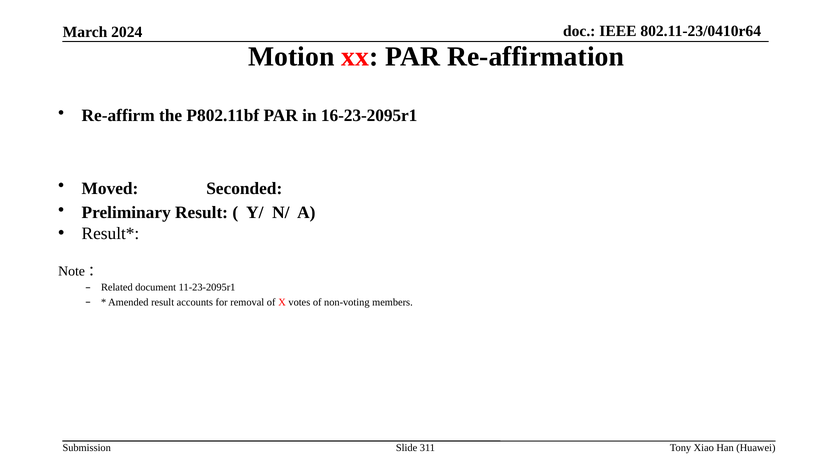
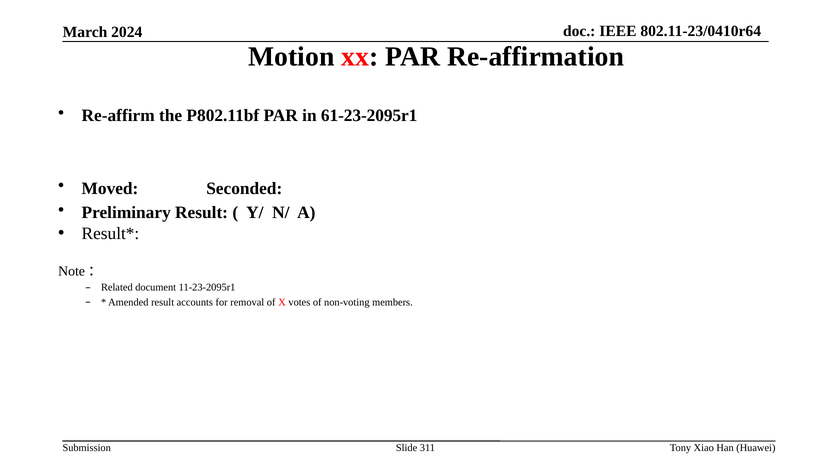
16-23-2095r1: 16-23-2095r1 -> 61-23-2095r1
